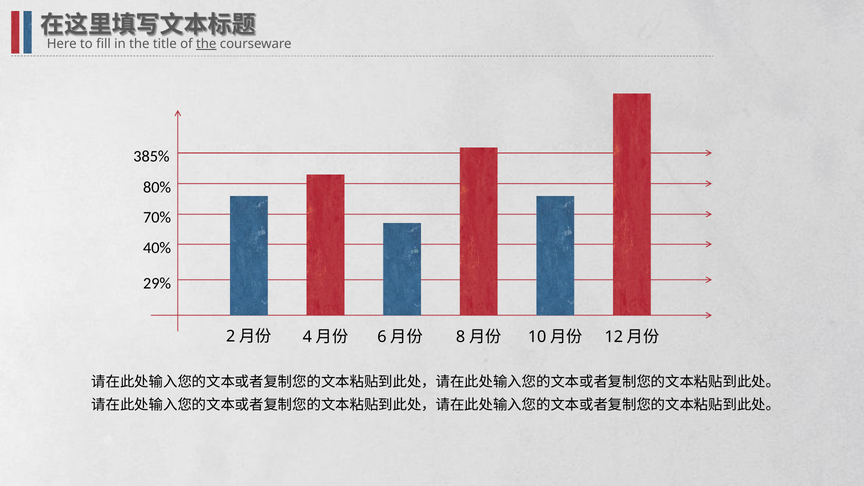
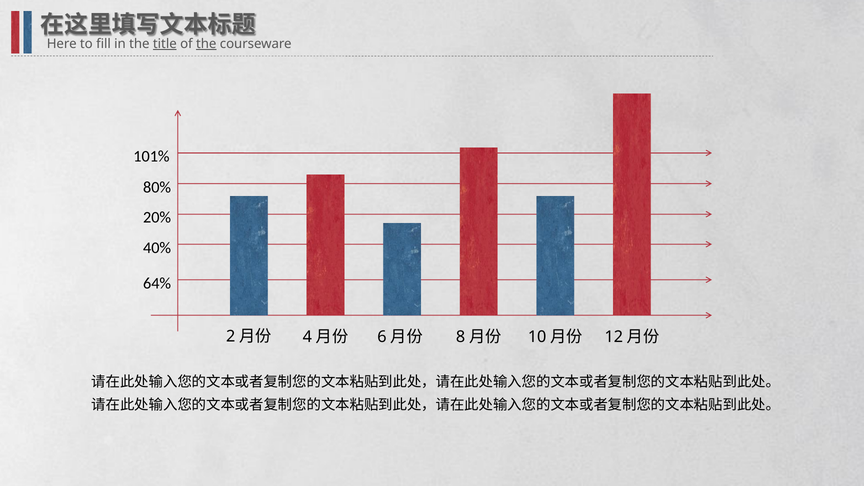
title underline: none -> present
385%: 385% -> 101%
70%: 70% -> 20%
29%: 29% -> 64%
